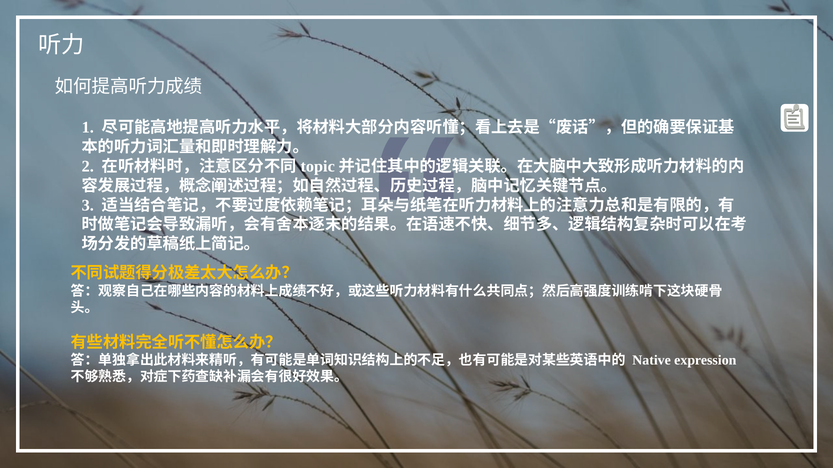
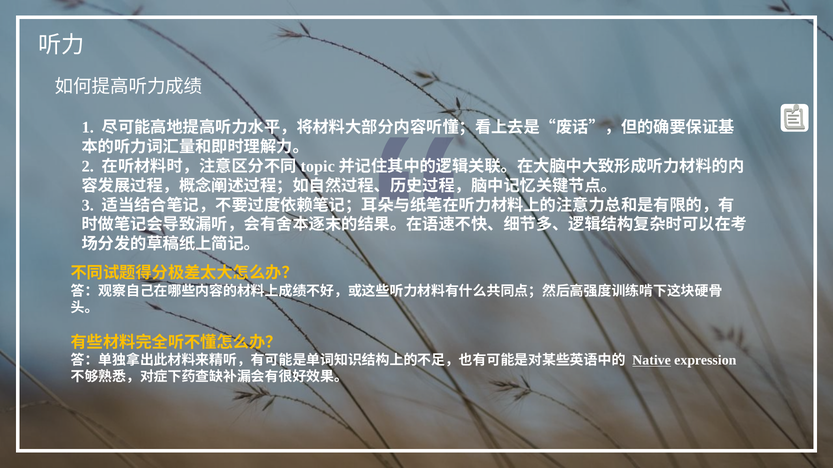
Native underline: none -> present
